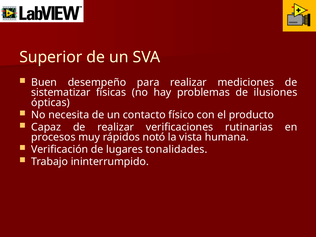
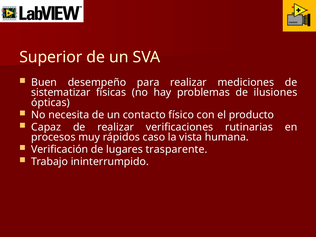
notó: notó -> caso
tonalidades: tonalidades -> trasparente
